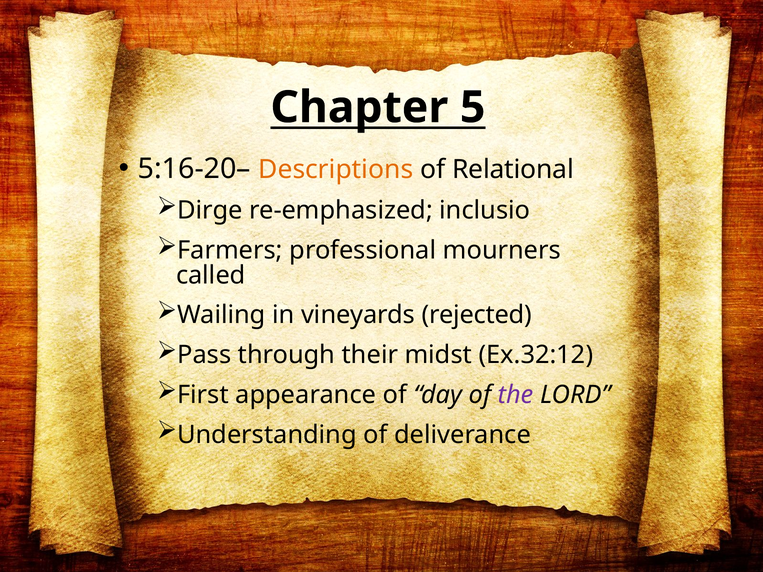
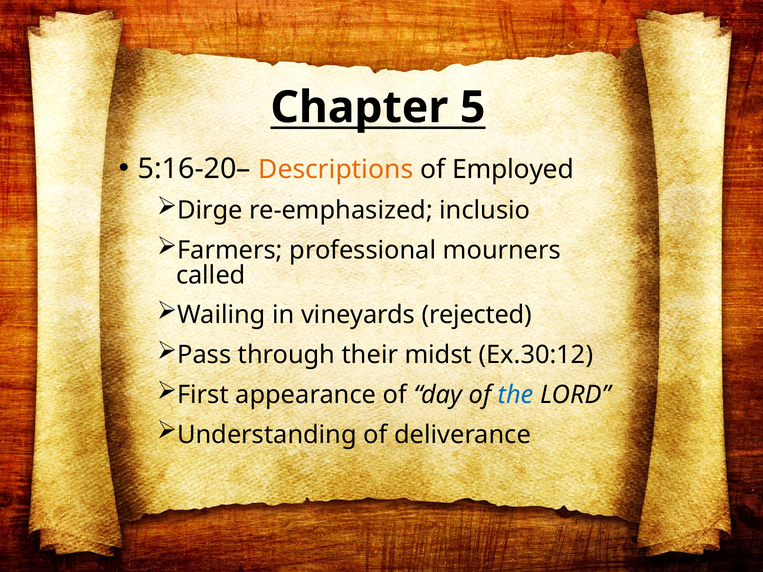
Relational: Relational -> Employed
Ex.32:12: Ex.32:12 -> Ex.30:12
the colour: purple -> blue
